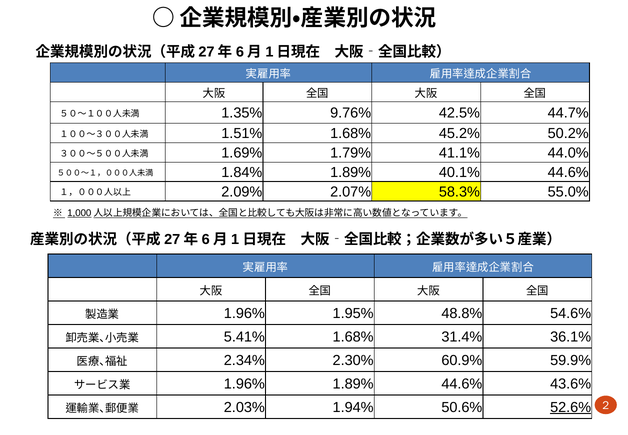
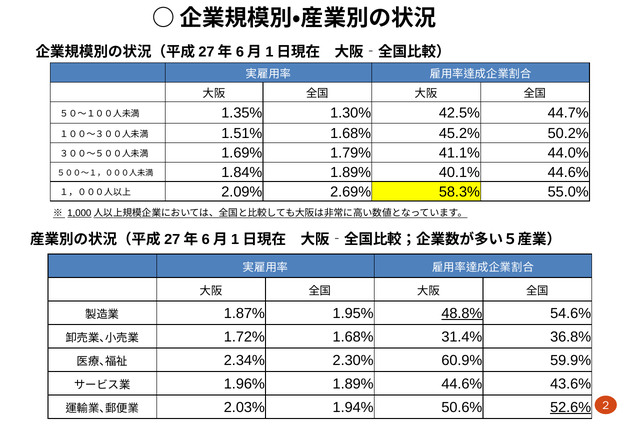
9.76%: 9.76% -> 1.30%
2.07%: 2.07% -> 2.69%
1.96% at (244, 313): 1.96% -> 1.87%
48.8% underline: none -> present
5.41%: 5.41% -> 1.72%
36.1%: 36.1% -> 36.8%
